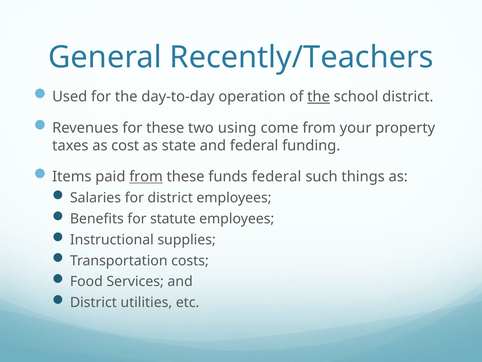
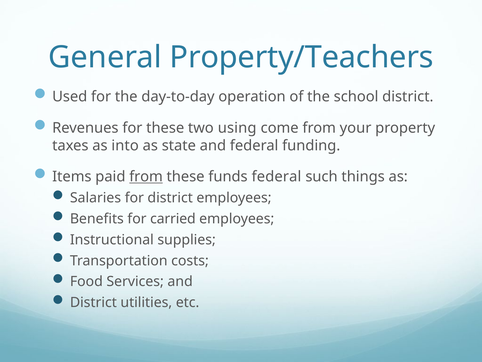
Recently/Teachers: Recently/Teachers -> Property/Teachers
the at (319, 97) underline: present -> none
cost: cost -> into
statute: statute -> carried
